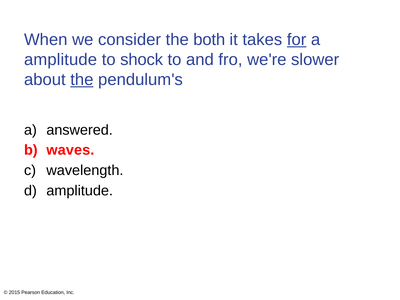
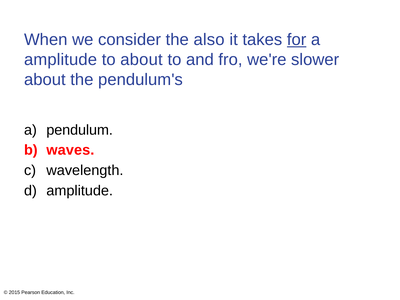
both: both -> also
to shock: shock -> about
the at (82, 80) underline: present -> none
answered: answered -> pendulum
